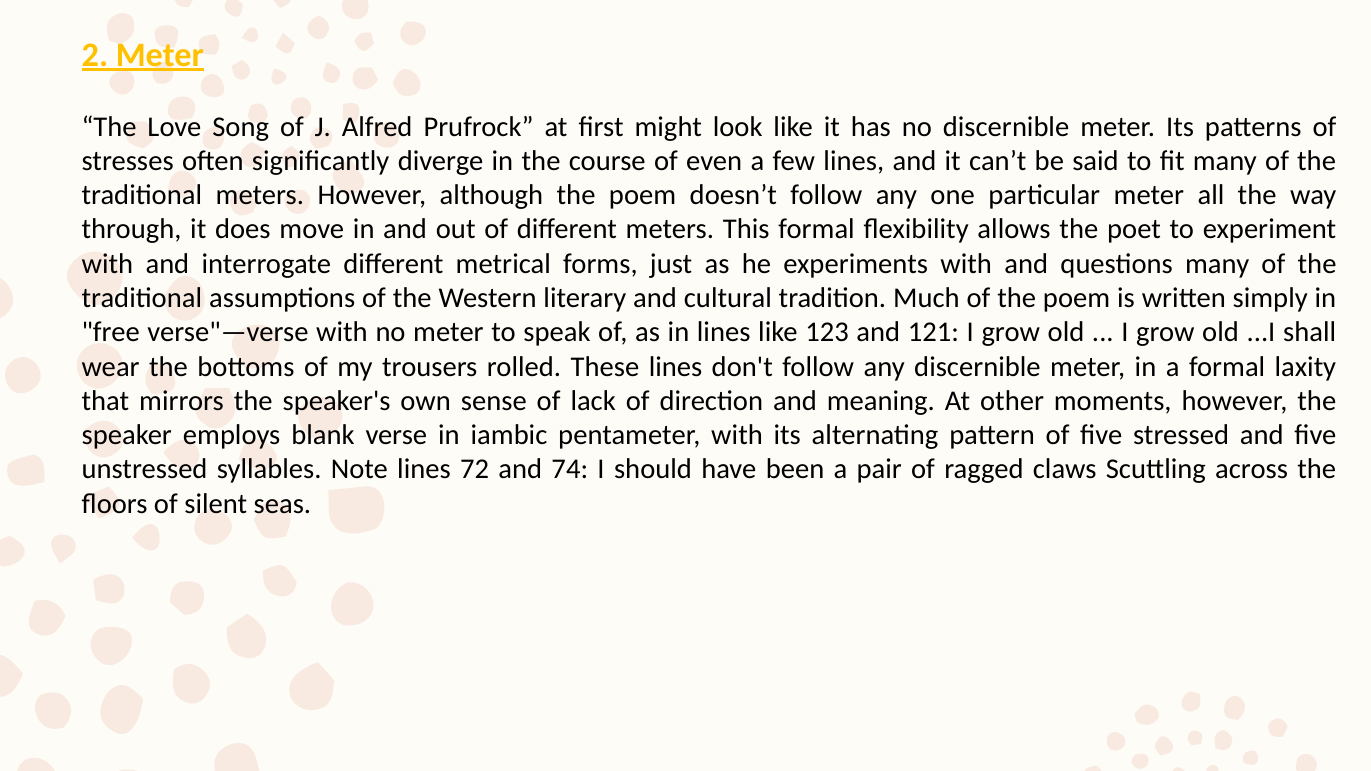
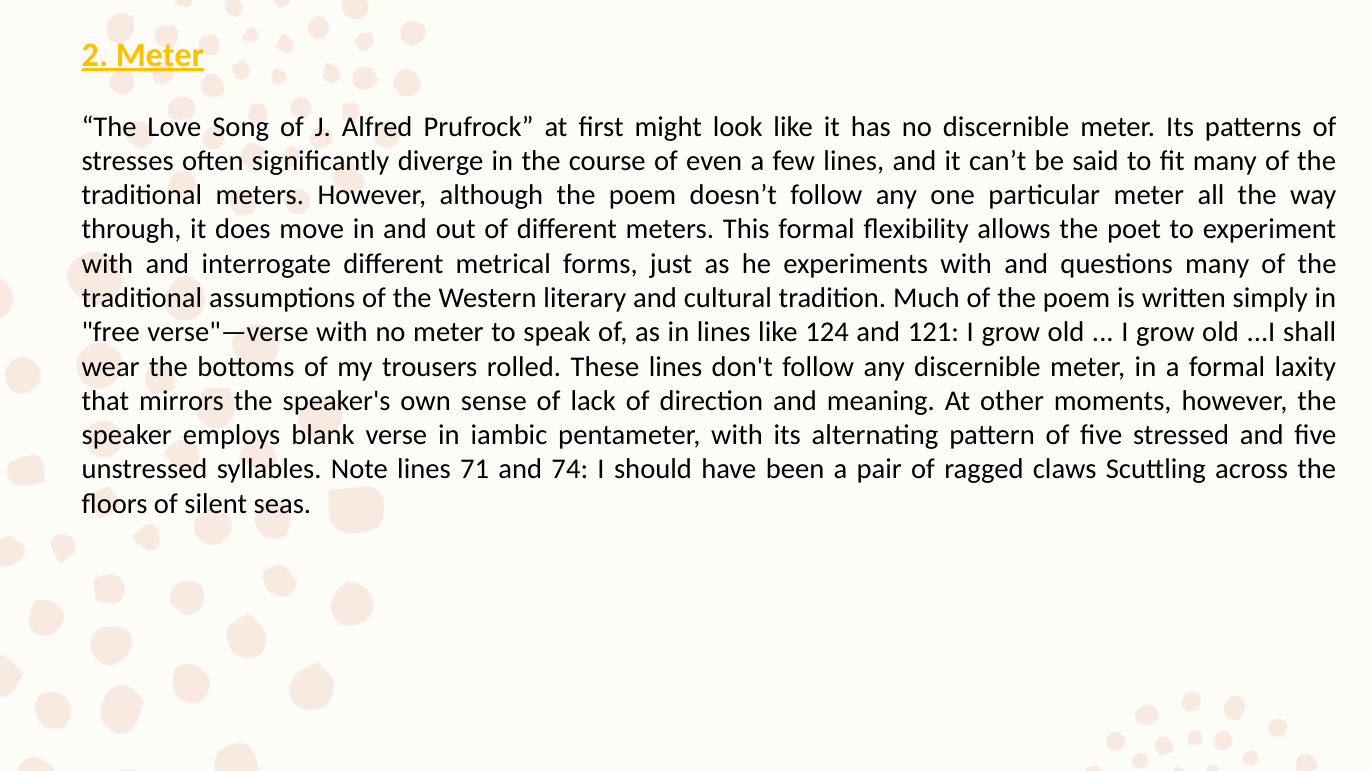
123: 123 -> 124
72: 72 -> 71
